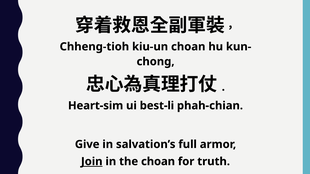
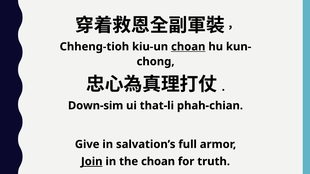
choan at (188, 47) underline: none -> present
Heart-sim: Heart-sim -> Down-sim
best-li: best-li -> that-li
